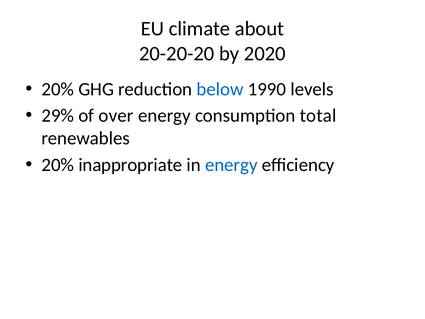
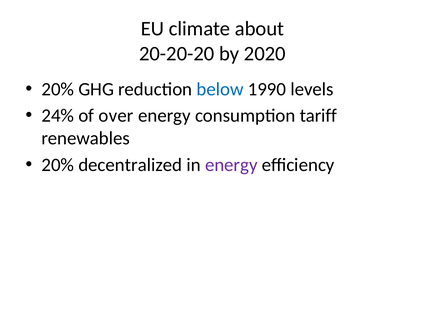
29%: 29% -> 24%
total: total -> tariff
inappropriate: inappropriate -> decentralized
energy at (231, 165) colour: blue -> purple
